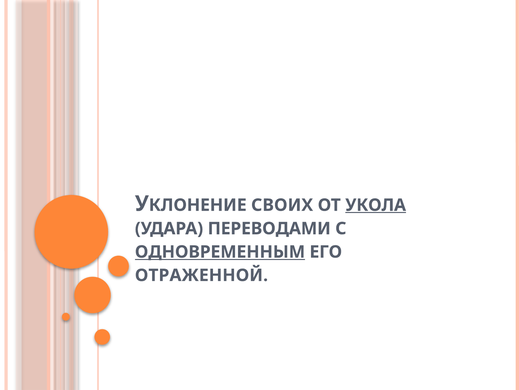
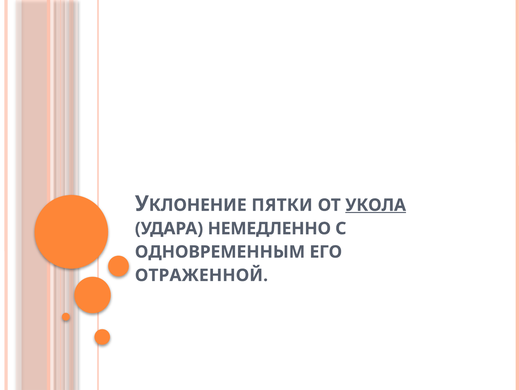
СВОИХ: СВОИХ -> ПЯТКИ
ПЕРЕВОДАМИ: ПЕРЕВОДАМИ -> НЕМЕДЛЕННО
ОДНОВРЕМЕННЫМ underline: present -> none
